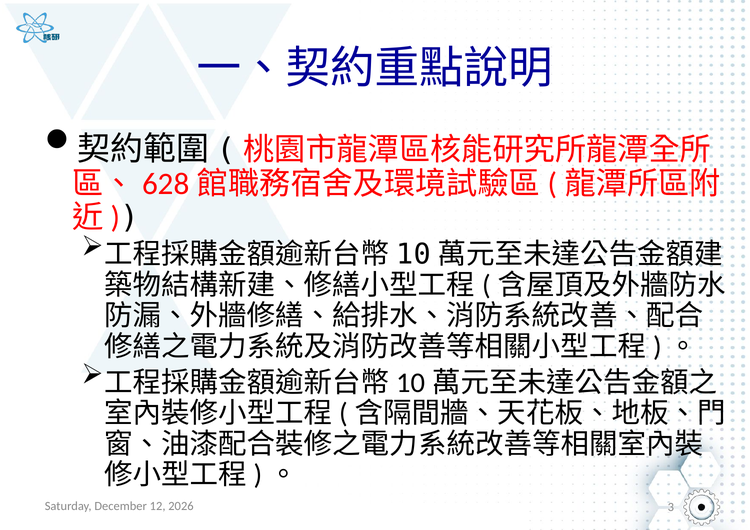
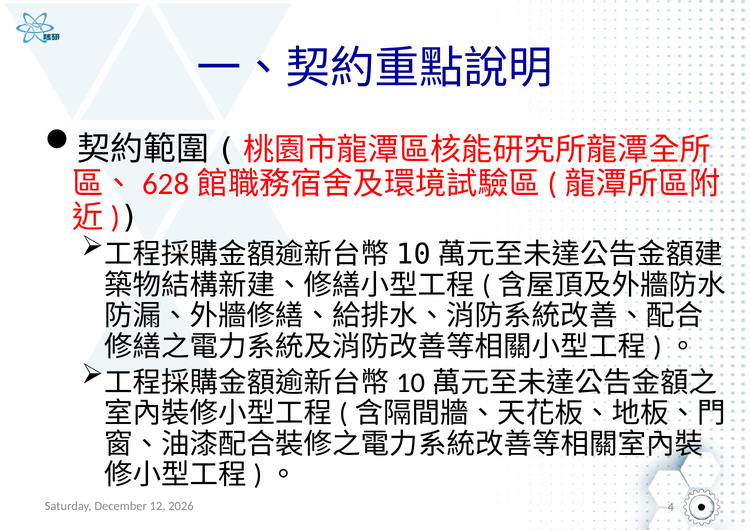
3: 3 -> 4
